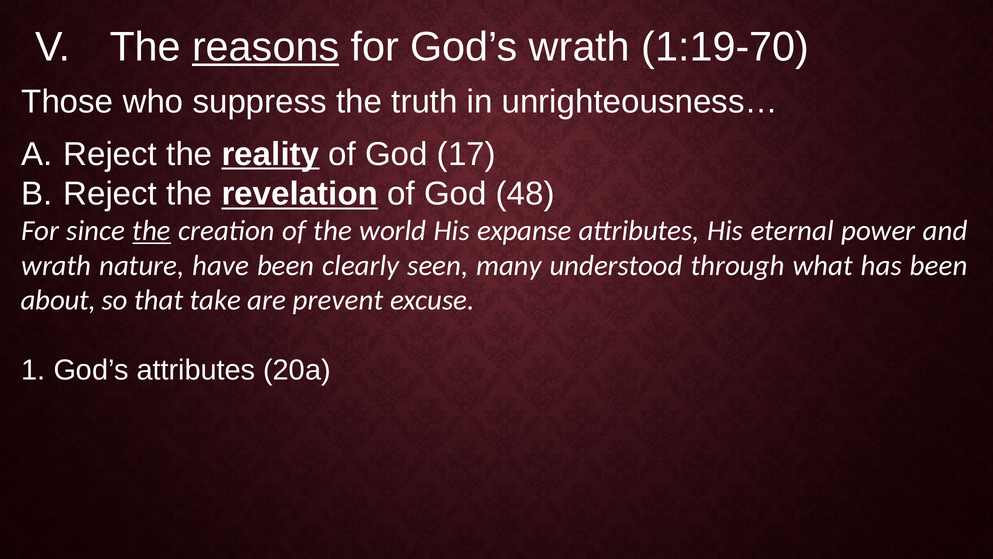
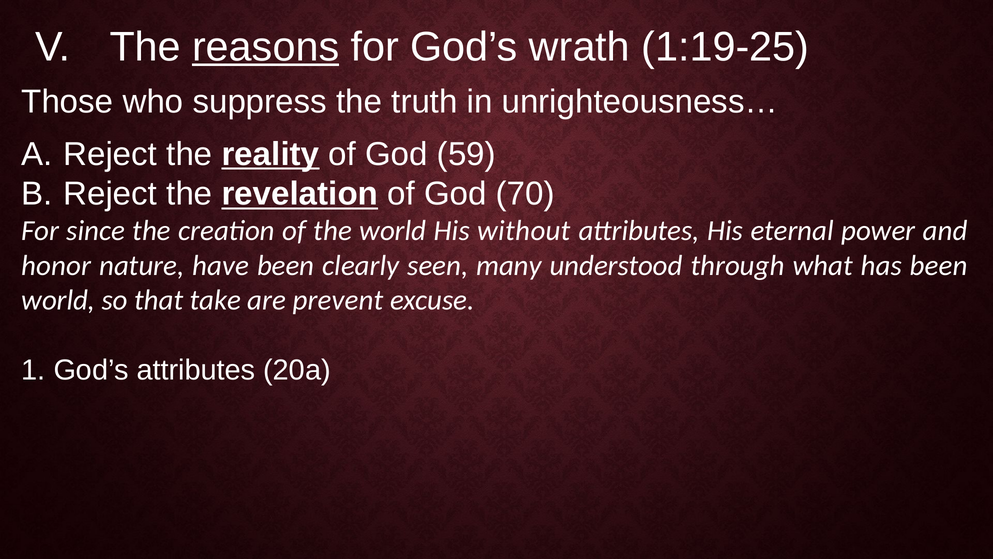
1:19-70: 1:19-70 -> 1:19-25
17: 17 -> 59
48: 48 -> 70
the at (152, 231) underline: present -> none
expanse: expanse -> without
wrath at (56, 265): wrath -> honor
about at (58, 300): about -> world
